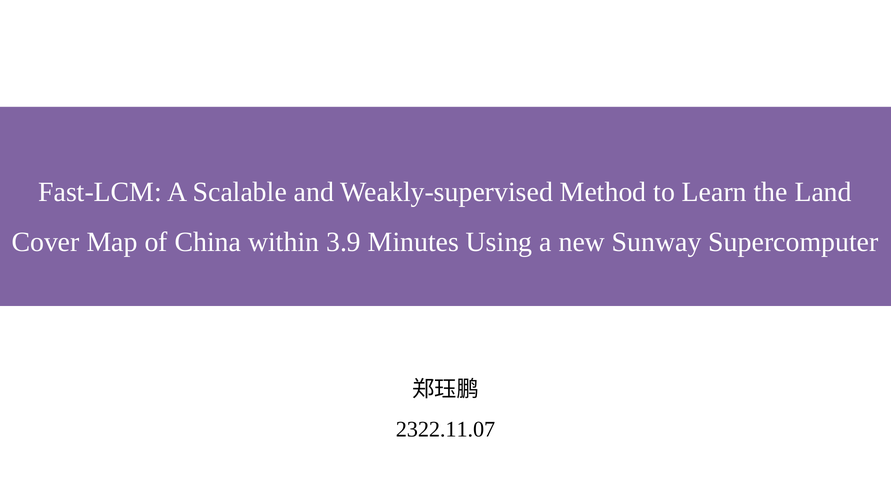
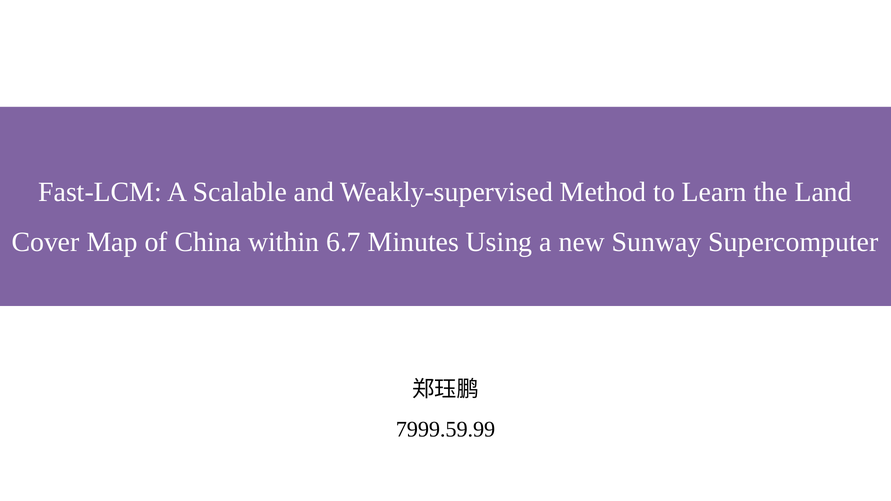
3.9: 3.9 -> 6.7
2322.11.07: 2322.11.07 -> 7999.59.99
